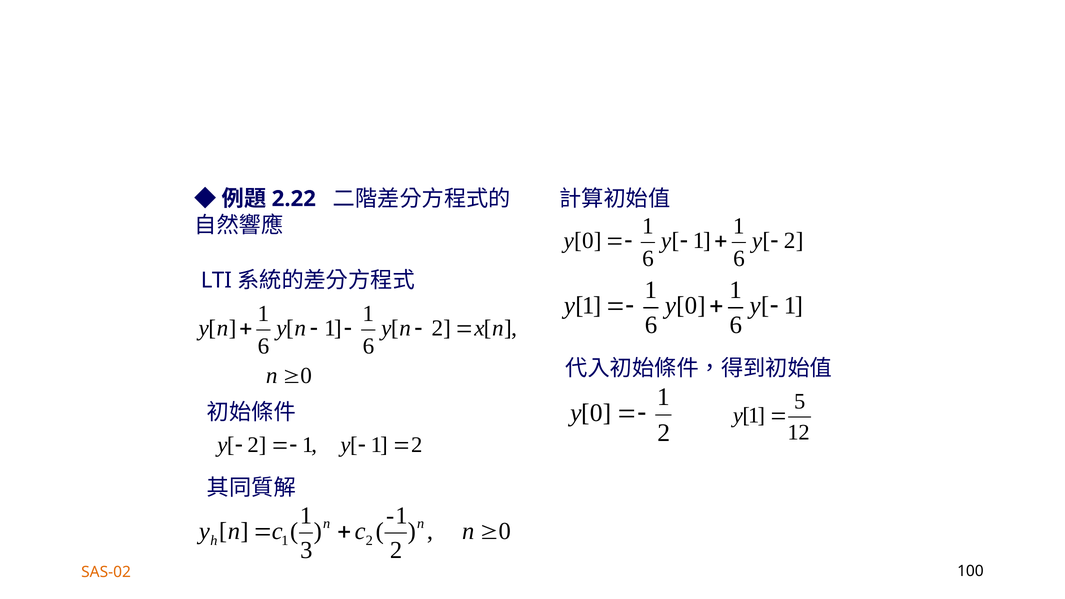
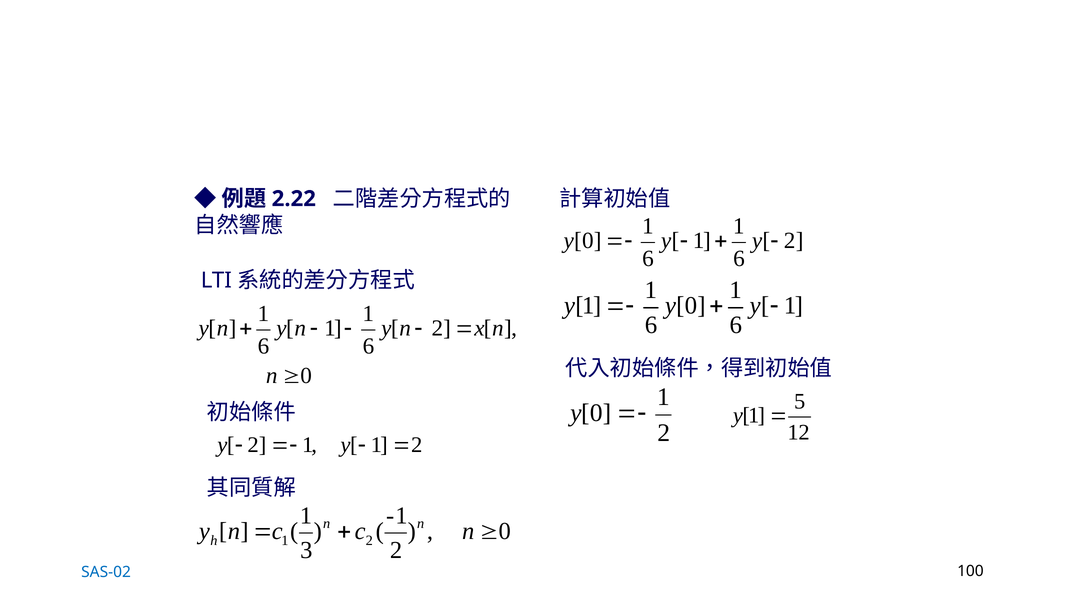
SAS-02 colour: orange -> blue
